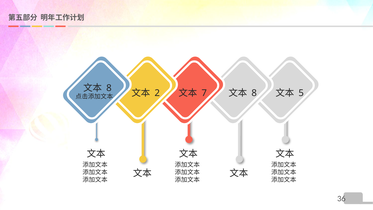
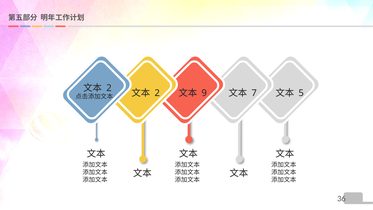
8 at (109, 88): 8 -> 2
7: 7 -> 9
8 at (254, 93): 8 -> 7
